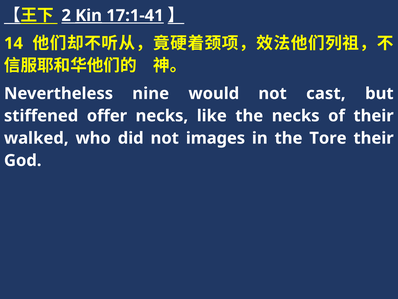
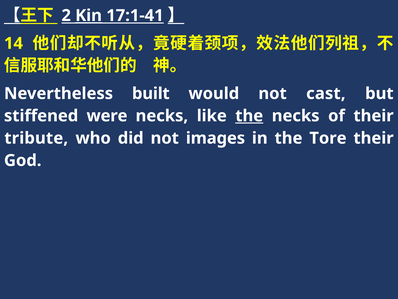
nine: nine -> built
offer: offer -> were
the at (249, 116) underline: none -> present
walked: walked -> tribute
